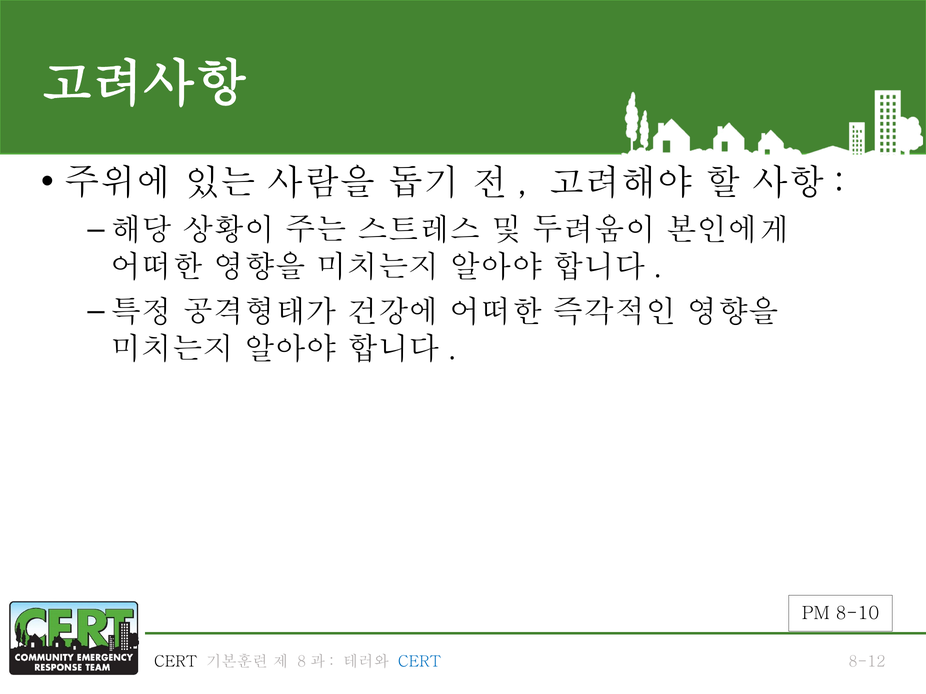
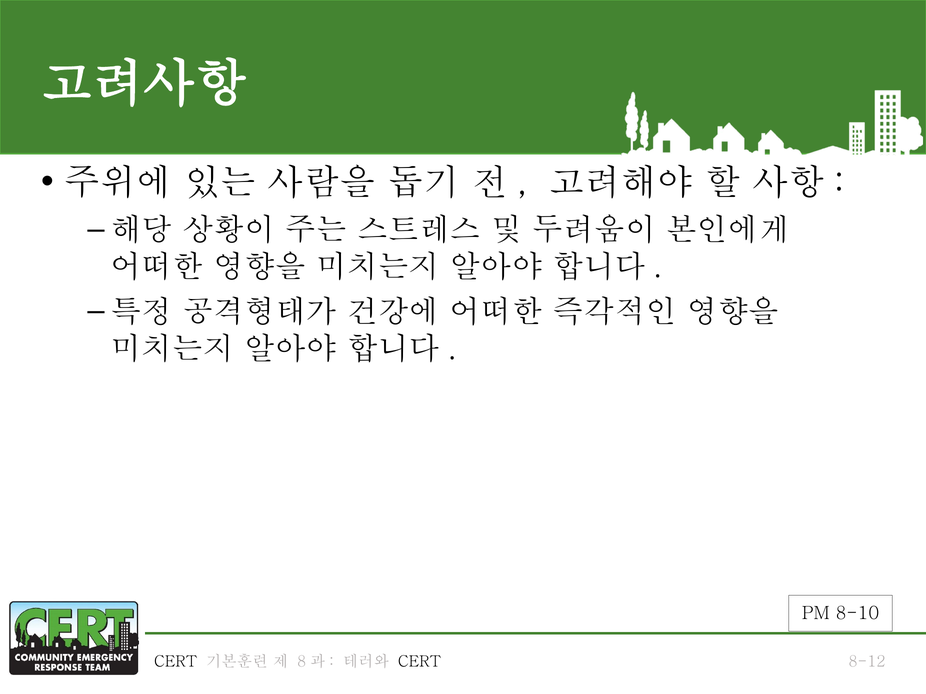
CERT at (420, 662) colour: blue -> black
